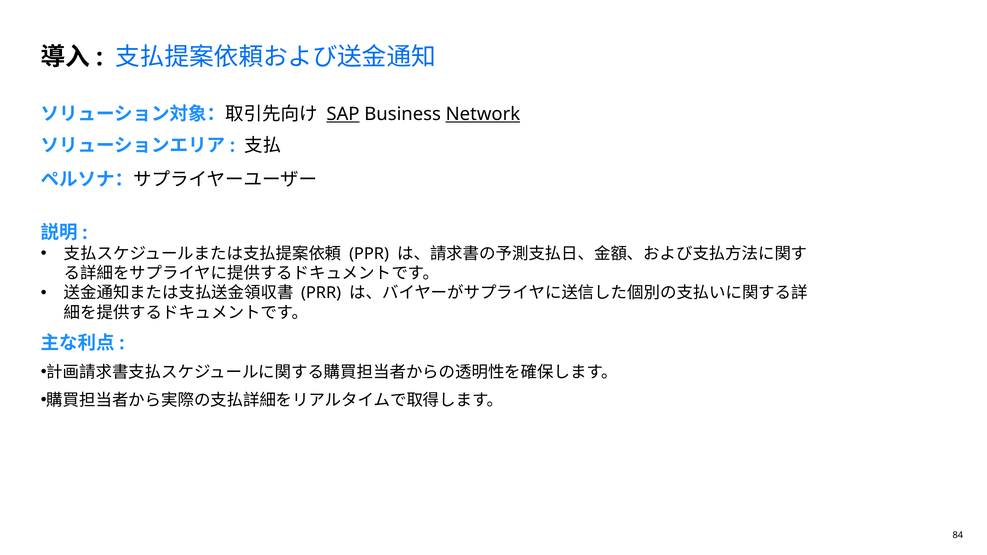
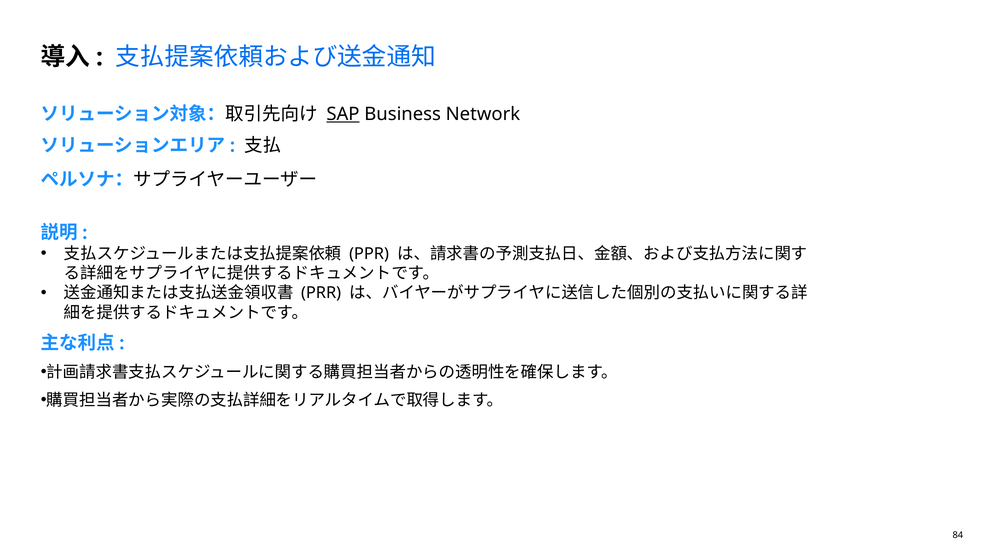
Network underline: present -> none
